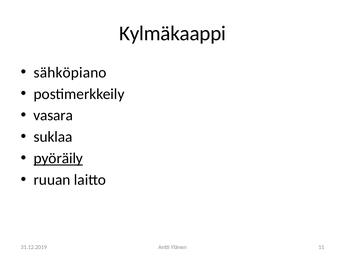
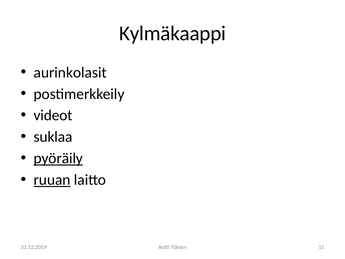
sähköpiano: sähköpiano -> aurinkolasit
vasara: vasara -> videot
ruuan underline: none -> present
